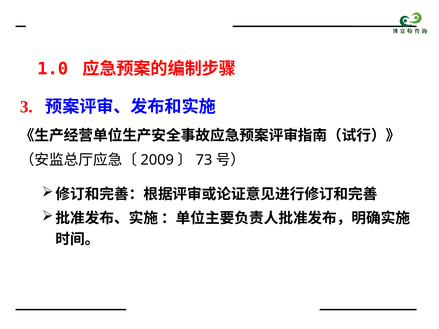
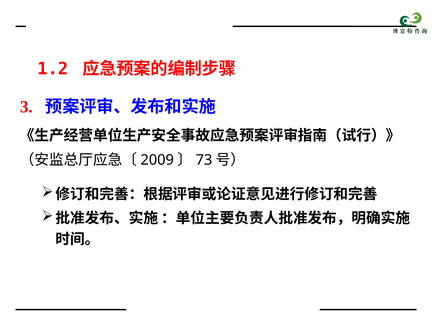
1.0: 1.0 -> 1.2
